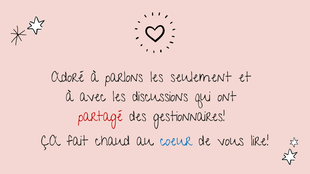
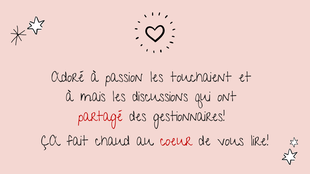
parlons: parlons -> passion
seulement: seulement -> touchaient
avec: avec -> mais
coeur colour: blue -> red
